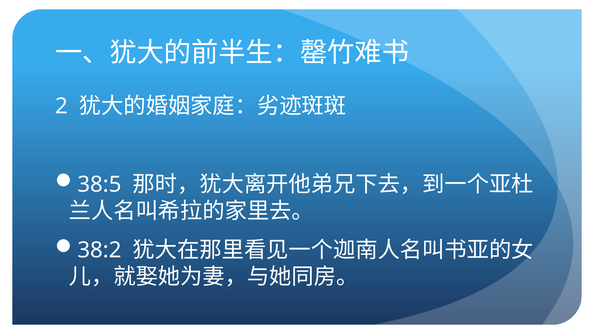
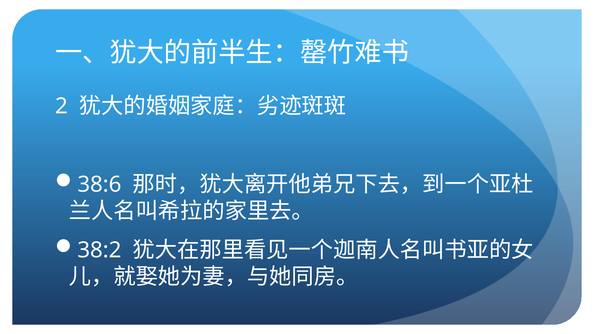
38:5: 38:5 -> 38:6
